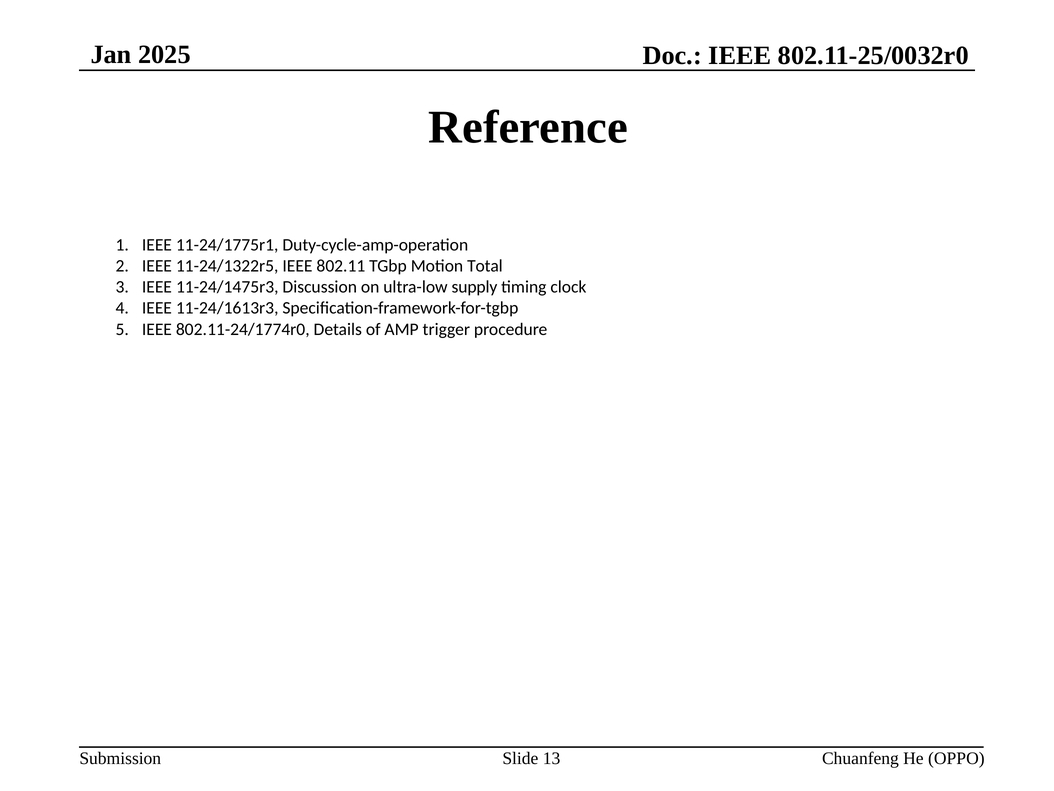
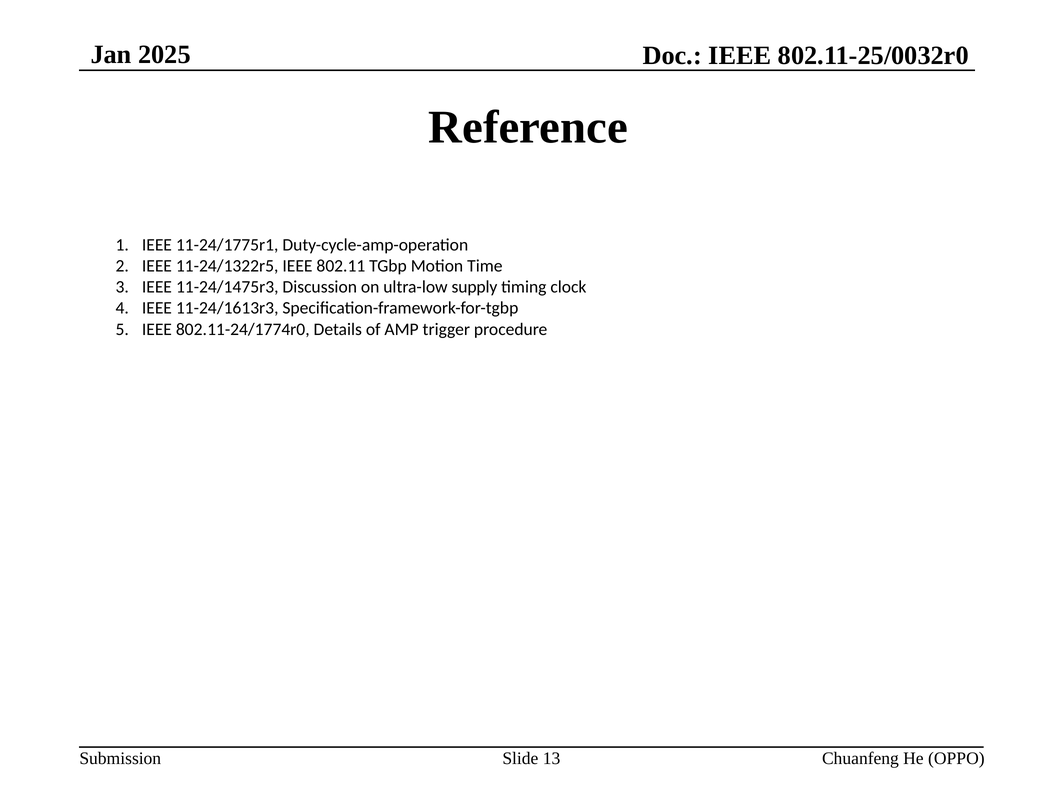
Total: Total -> Time
